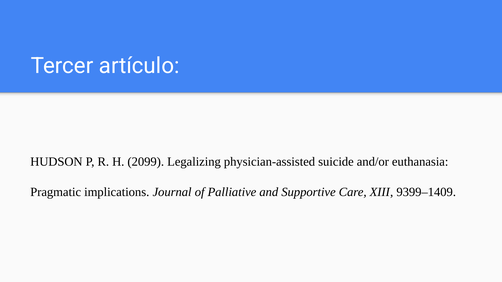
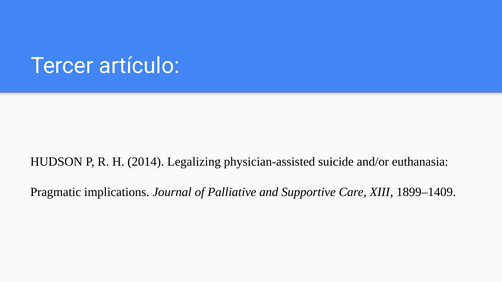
2099: 2099 -> 2014
9399–1409: 9399–1409 -> 1899–1409
